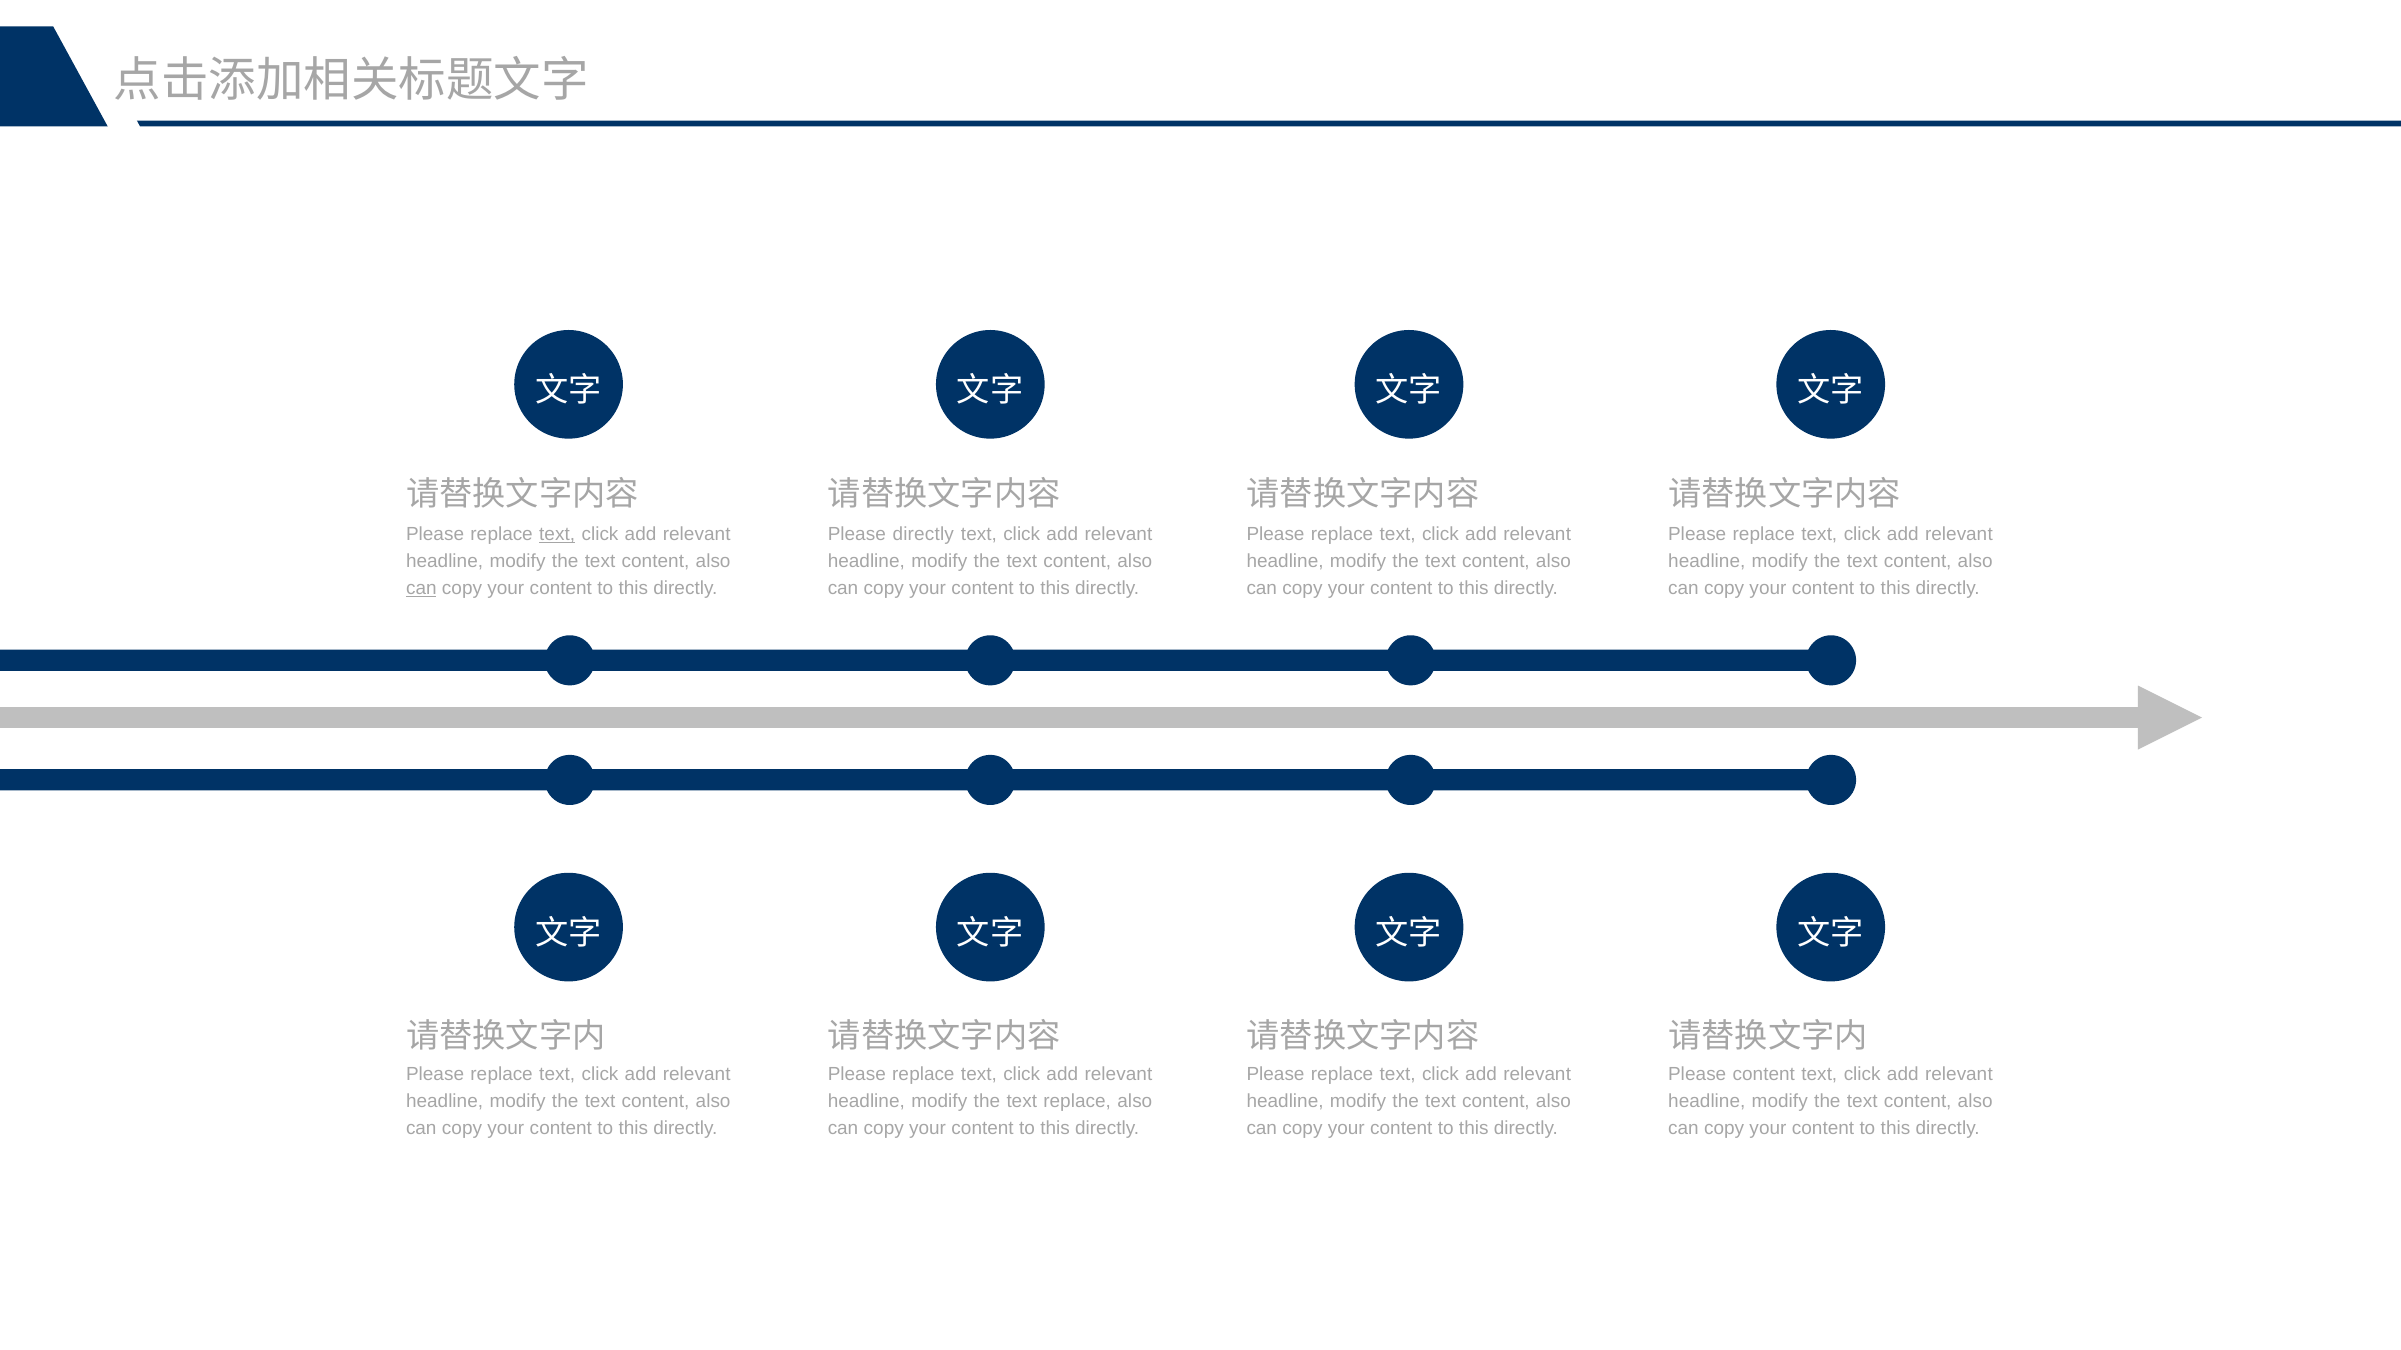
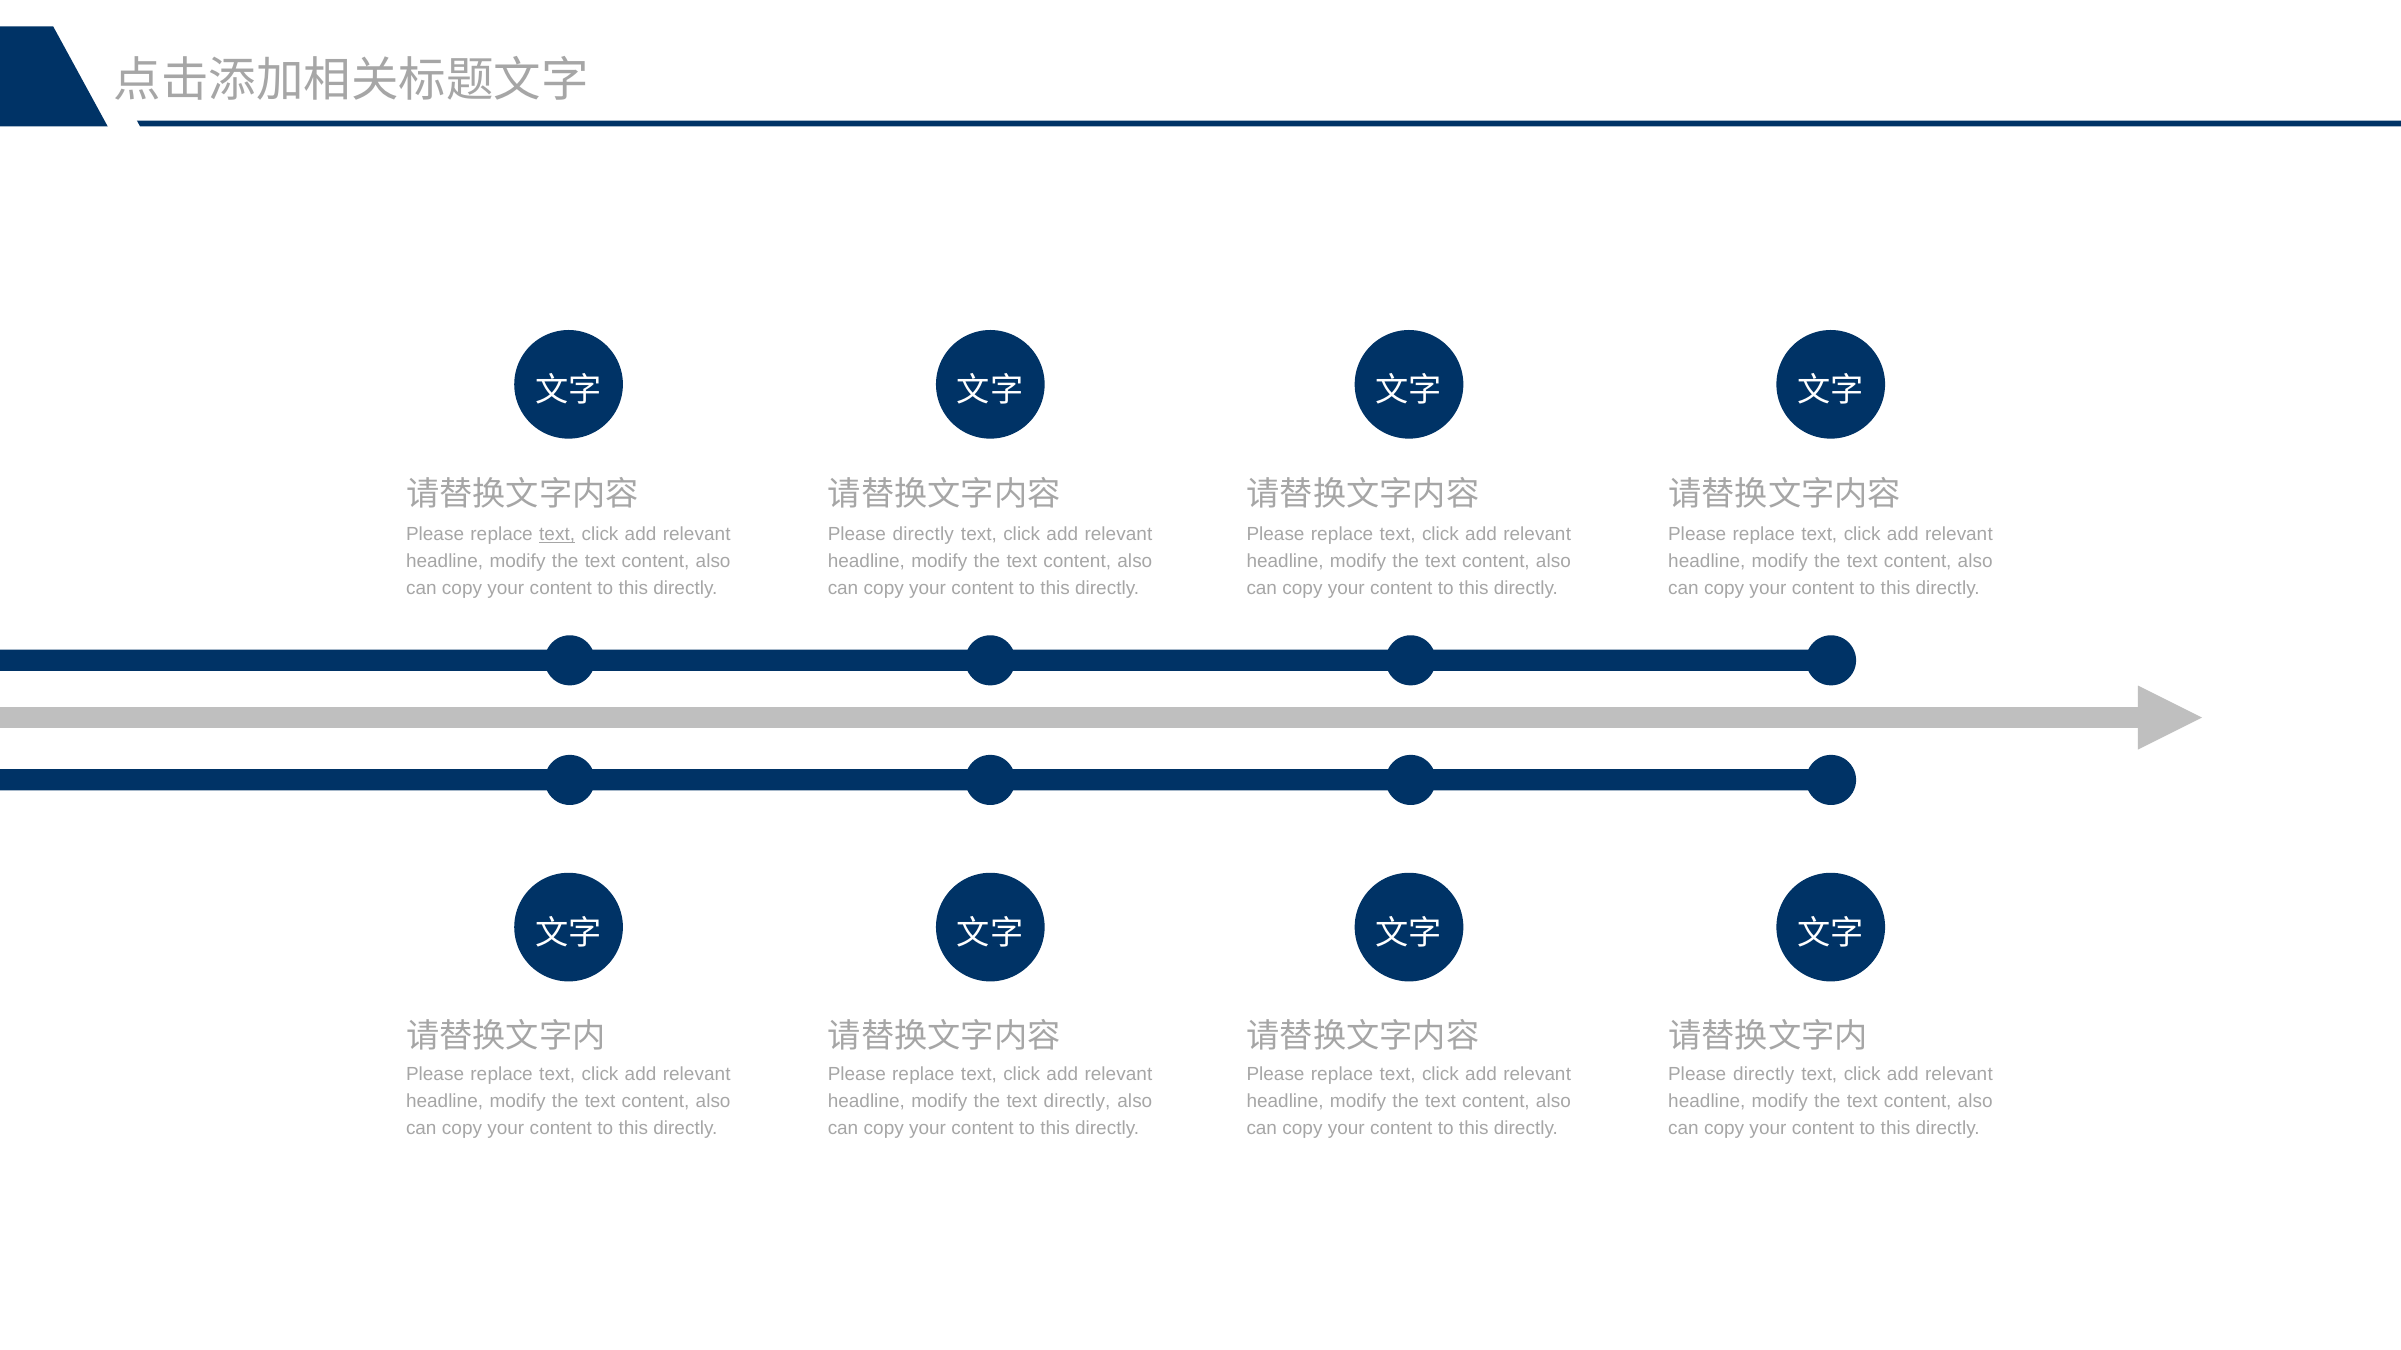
can at (421, 589) underline: present -> none
content at (1764, 1075): content -> directly
text replace: replace -> directly
